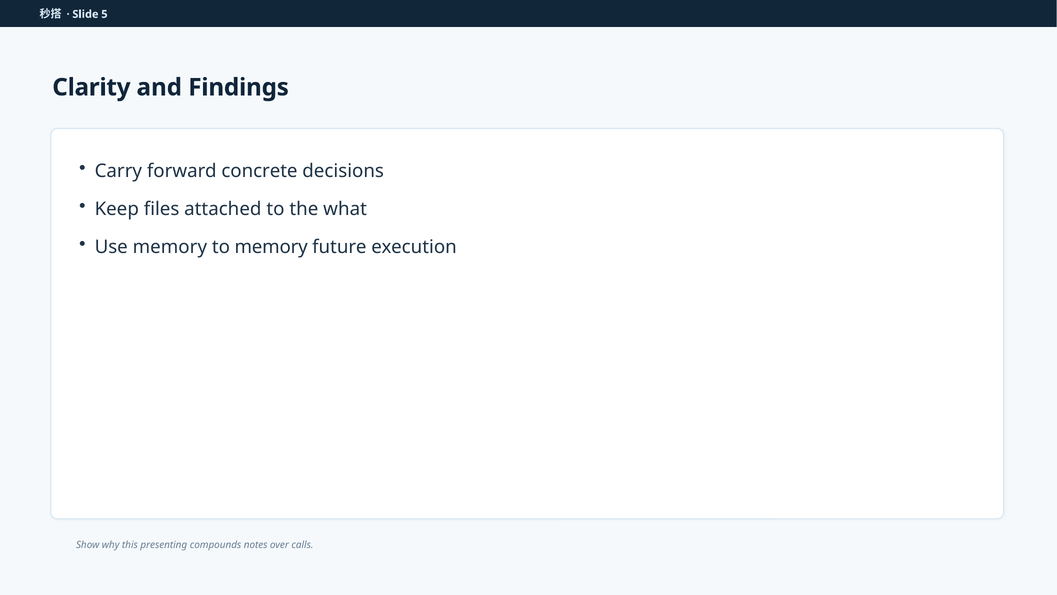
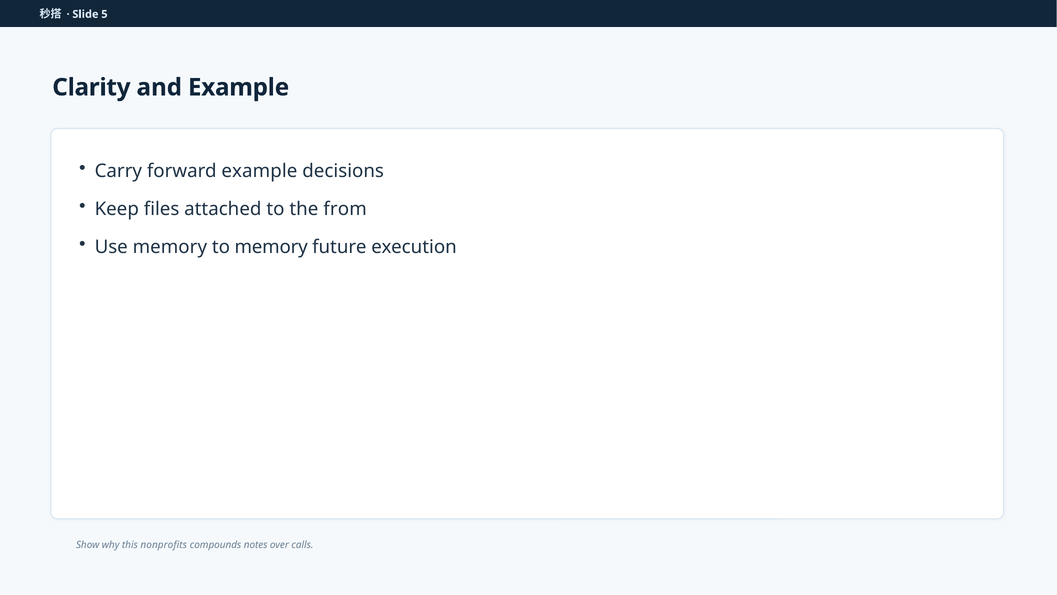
and Findings: Findings -> Example
forward concrete: concrete -> example
what: what -> from
presenting: presenting -> nonprofits
